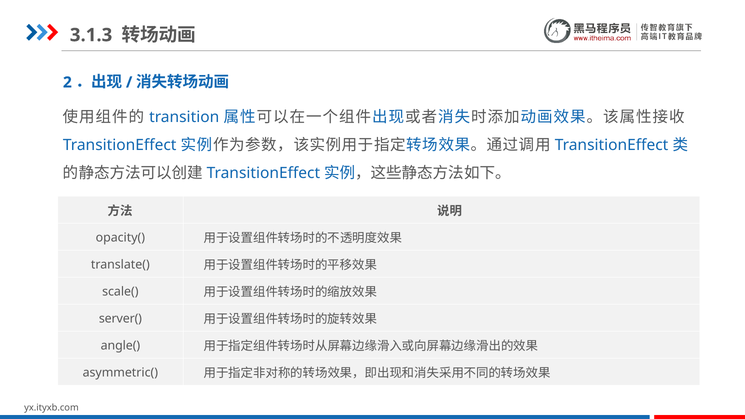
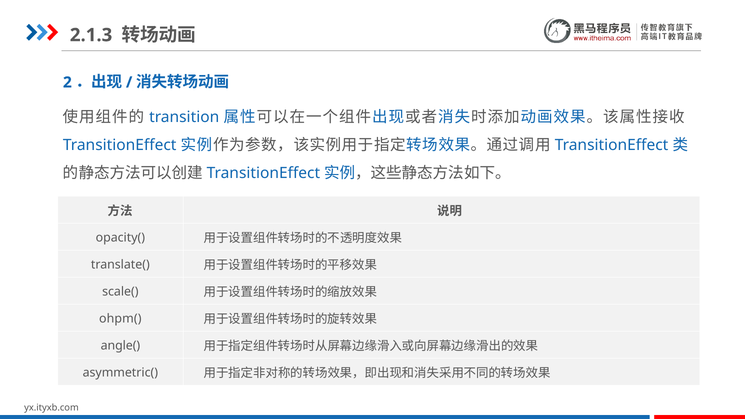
3.1.3: 3.1.3 -> 2.1.3
server(: server( -> ohpm(
